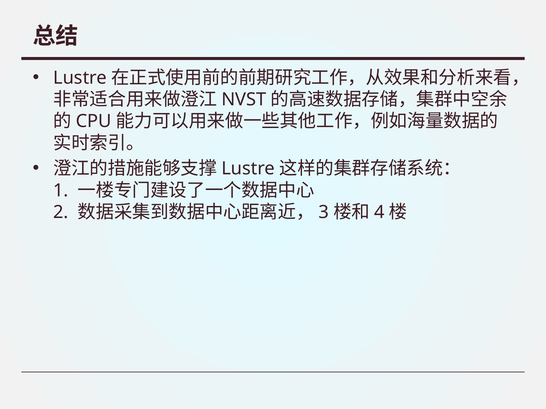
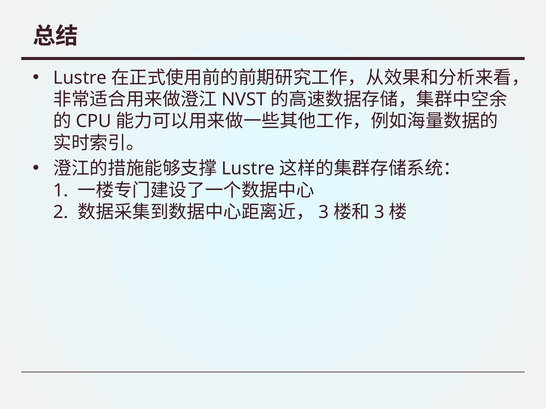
4 at (379, 212): 4 -> 3
